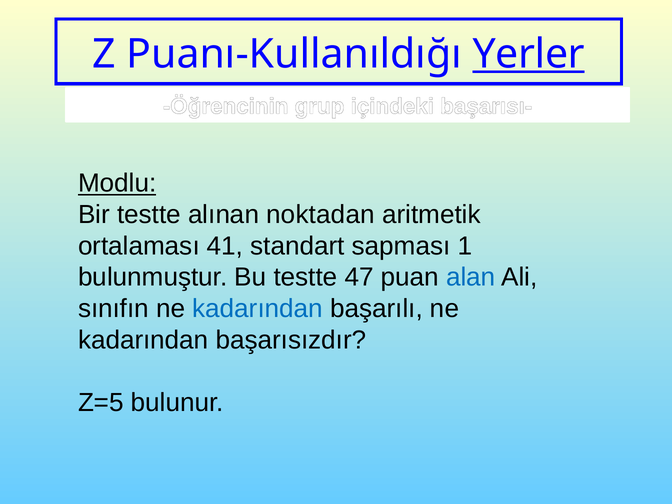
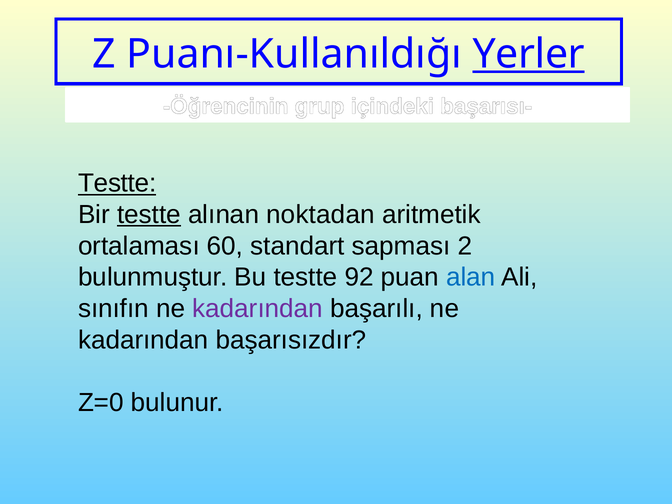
Modlu at (117, 183): Modlu -> Testte
testte at (149, 215) underline: none -> present
41: 41 -> 60
1: 1 -> 2
47: 47 -> 92
kadarından at (258, 309) colour: blue -> purple
Z=5: Z=5 -> Z=0
